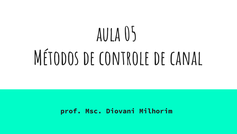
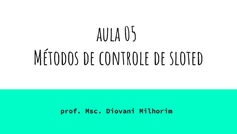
canal: canal -> sloted
